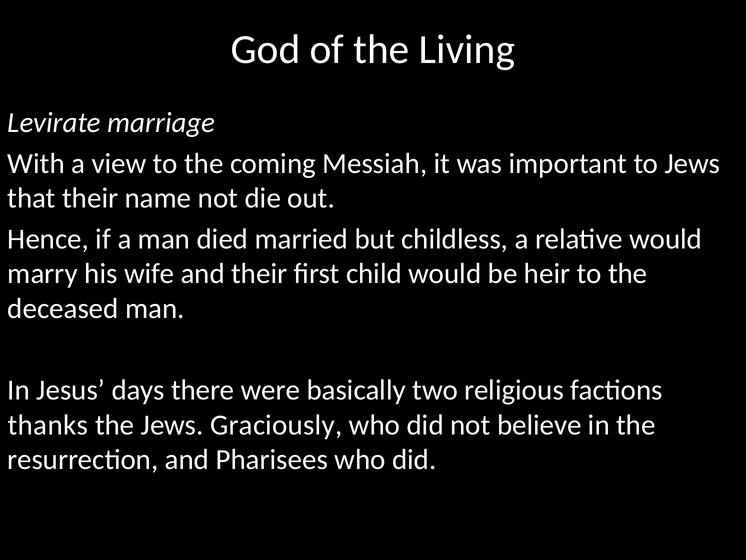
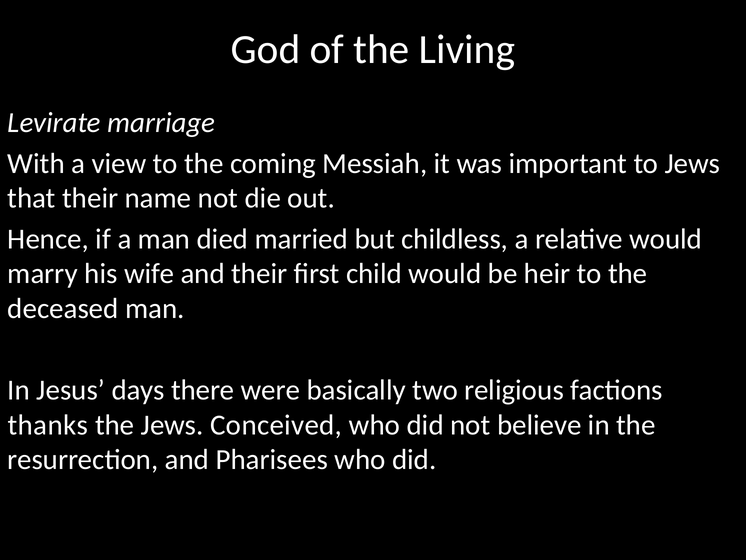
Graciously: Graciously -> Conceived
